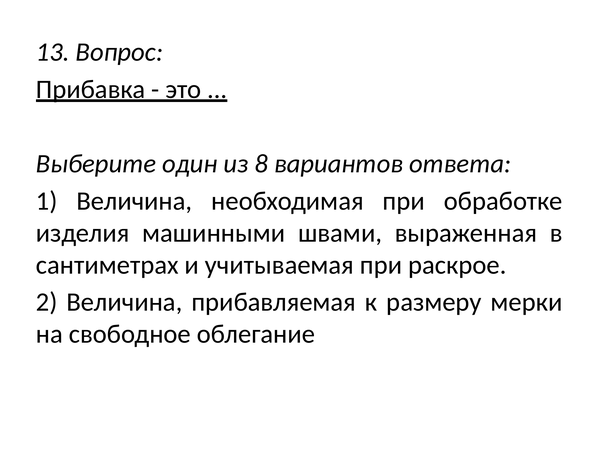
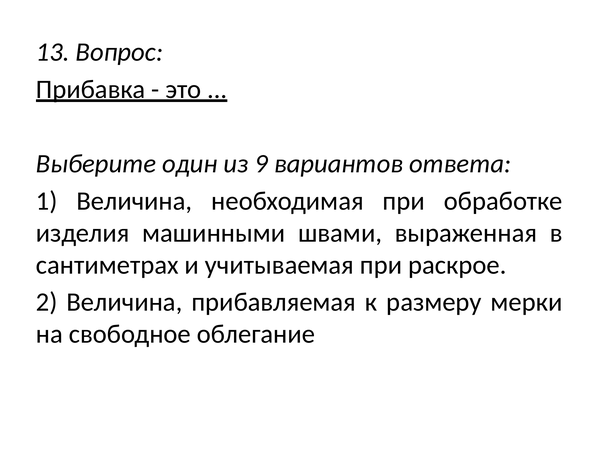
8: 8 -> 9
